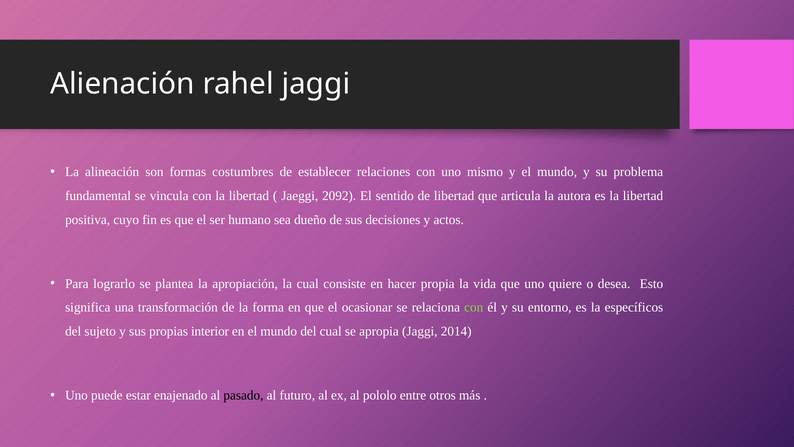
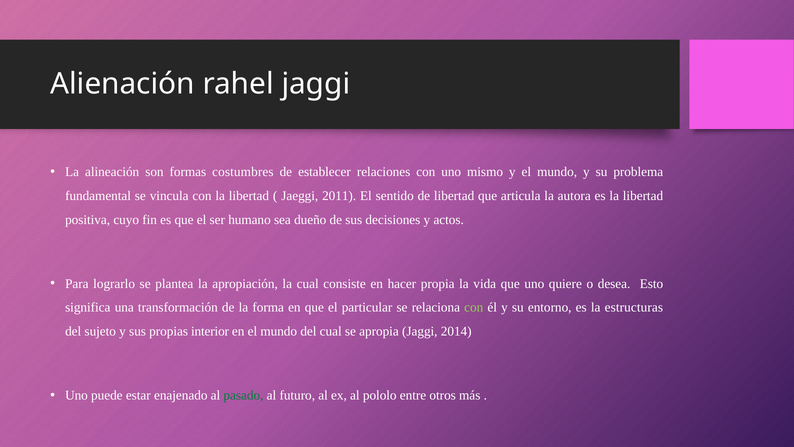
2092: 2092 -> 2011
ocasionar: ocasionar -> particular
específicos: específicos -> estructuras
pasado colour: black -> green
